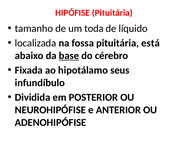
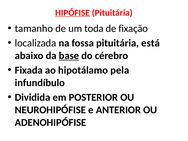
HIPÓFISE underline: none -> present
líquido: líquido -> fixação
seus: seus -> pela
